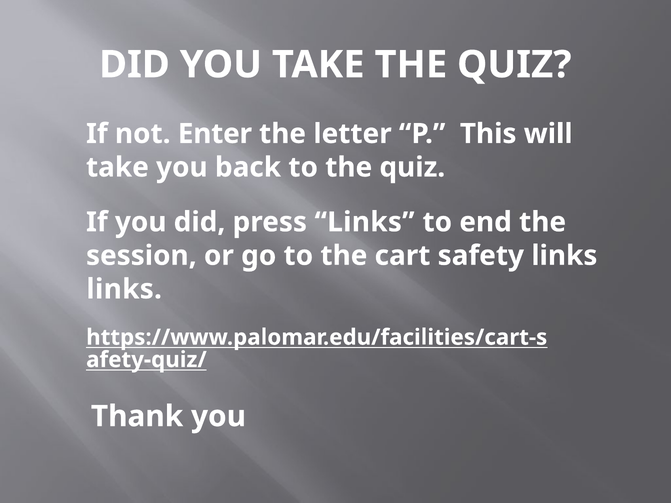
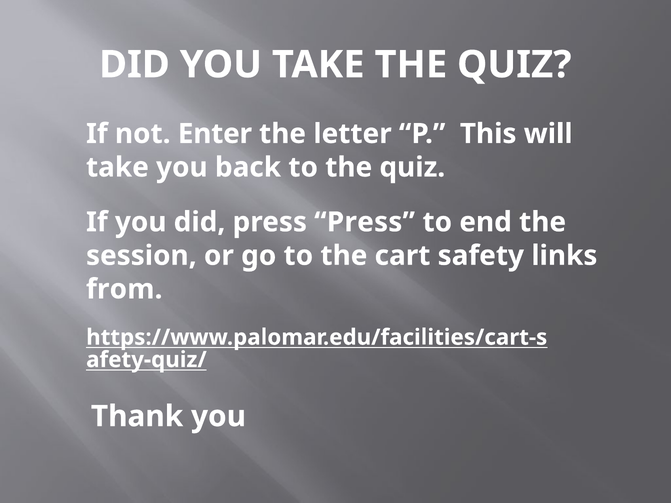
press Links: Links -> Press
links at (124, 289): links -> from
